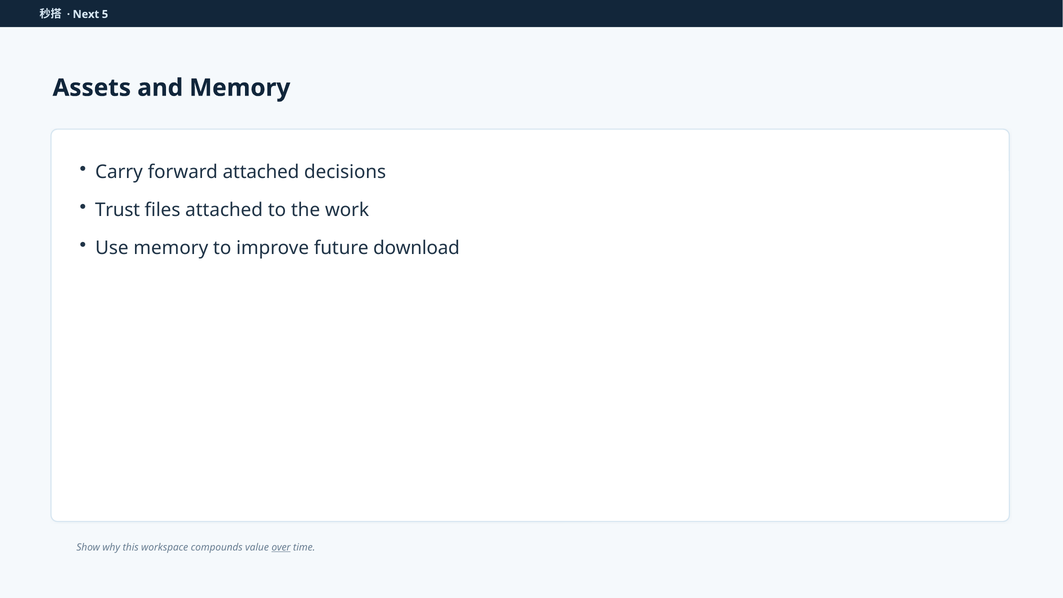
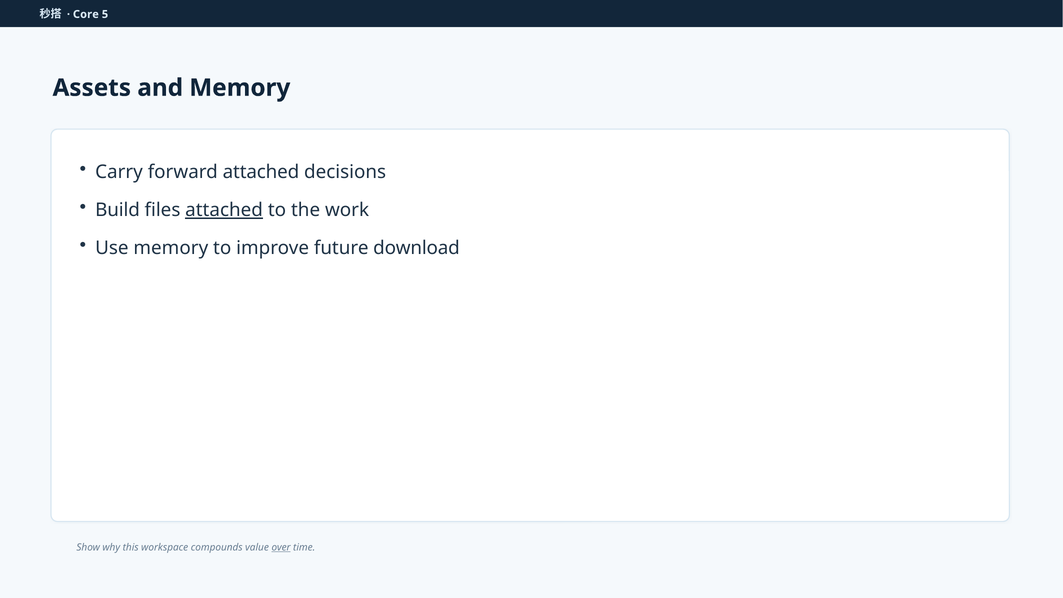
Next: Next -> Core
Trust: Trust -> Build
attached at (224, 210) underline: none -> present
